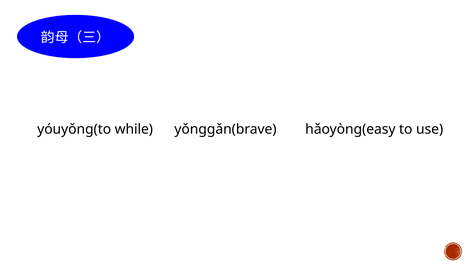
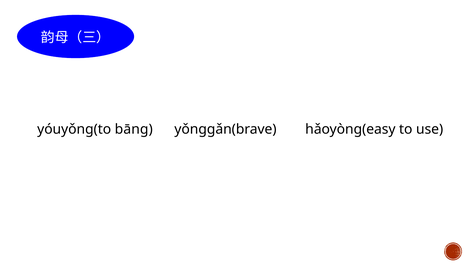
while: while -> bāng
